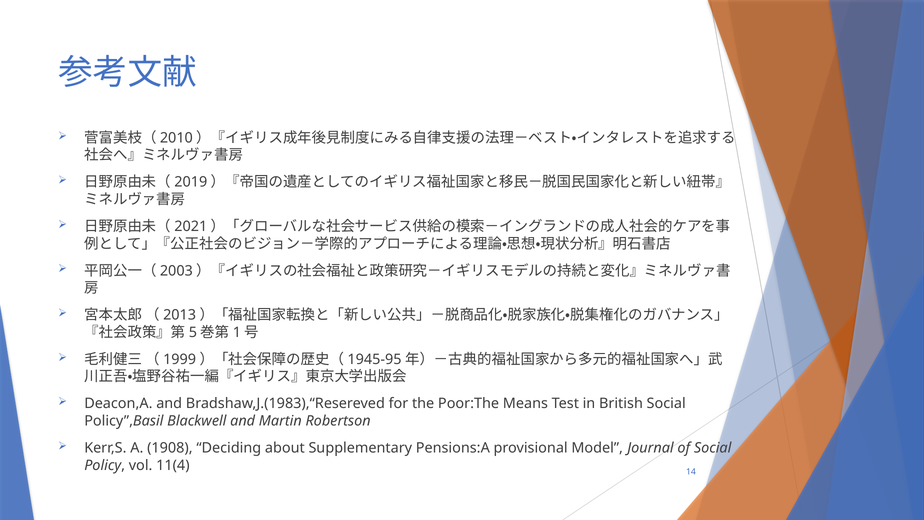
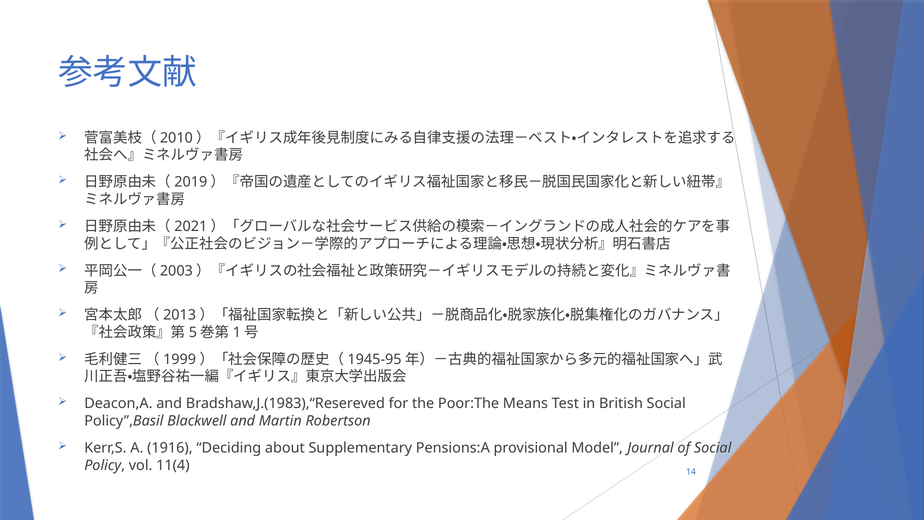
1908: 1908 -> 1916
